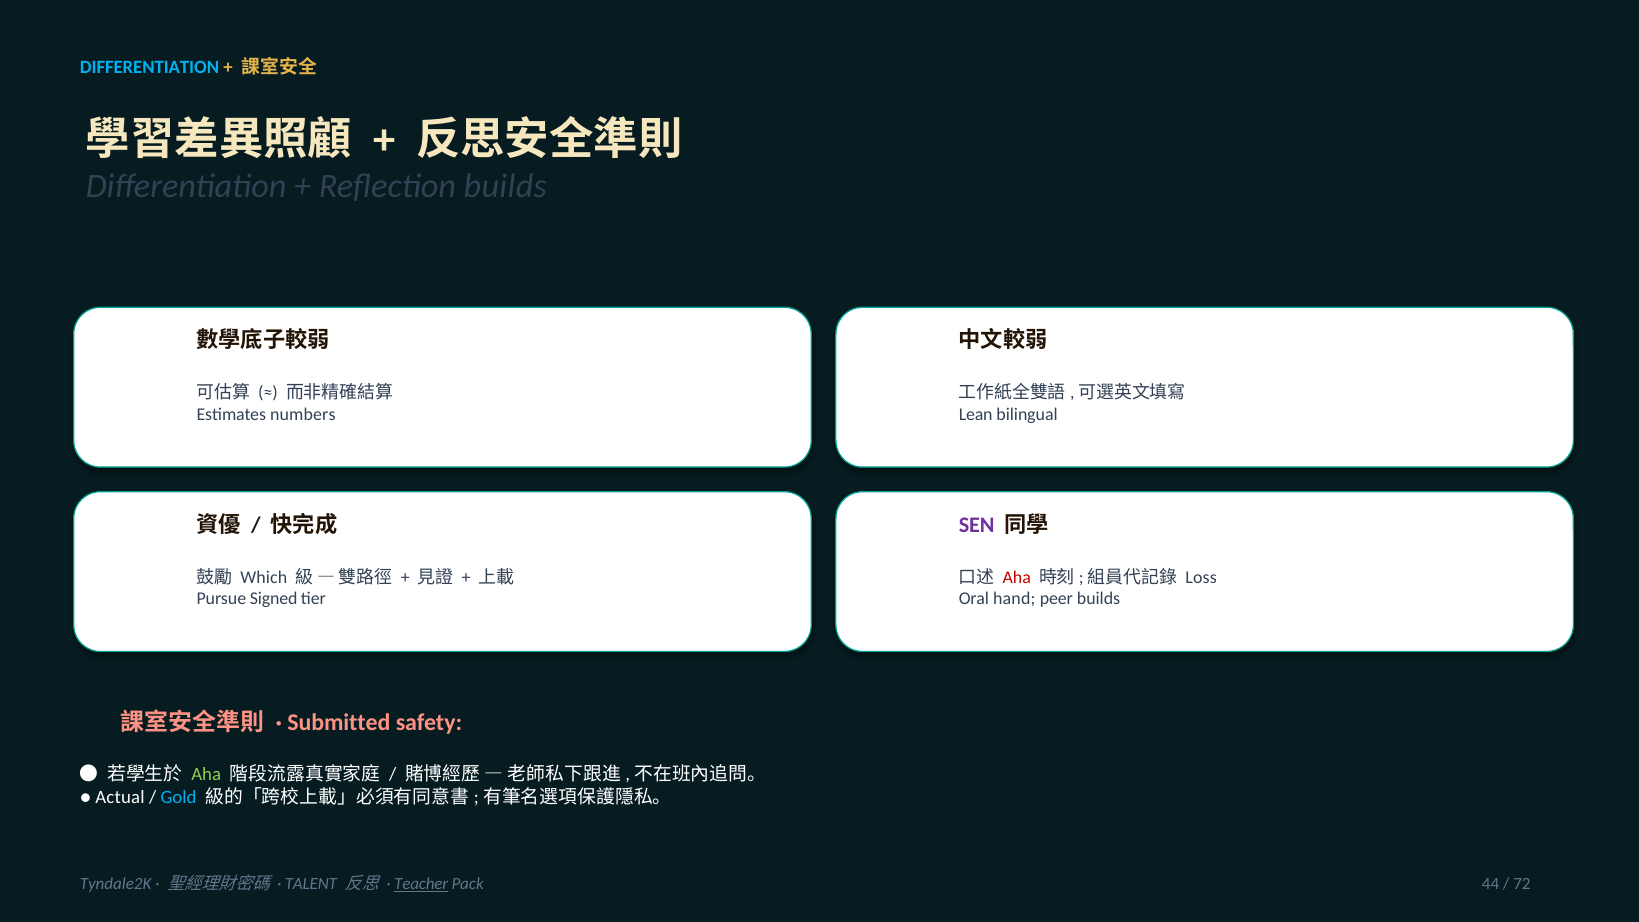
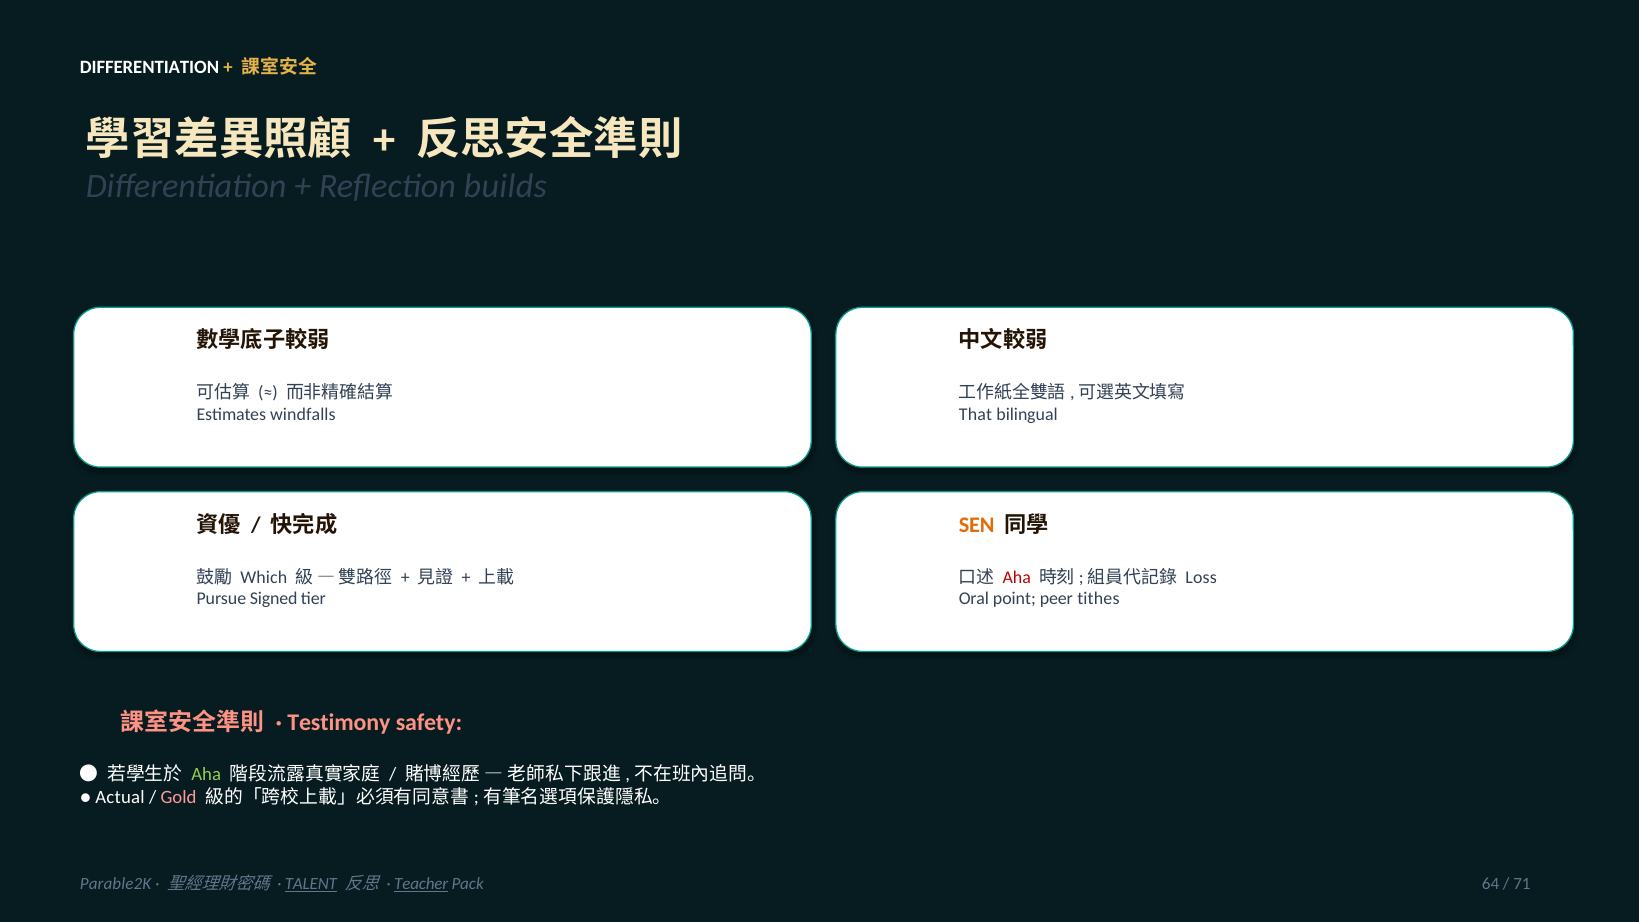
DIFFERENTIATION at (149, 68) colour: light blue -> white
numbers: numbers -> windfalls
Lean: Lean -> That
SEN colour: purple -> orange
hand: hand -> point
peer builds: builds -> tithes
Submitted: Submitted -> Testimony
Gold colour: light blue -> pink
Tyndale2K: Tyndale2K -> Parable2K
TALENT underline: none -> present
44: 44 -> 64
72: 72 -> 71
